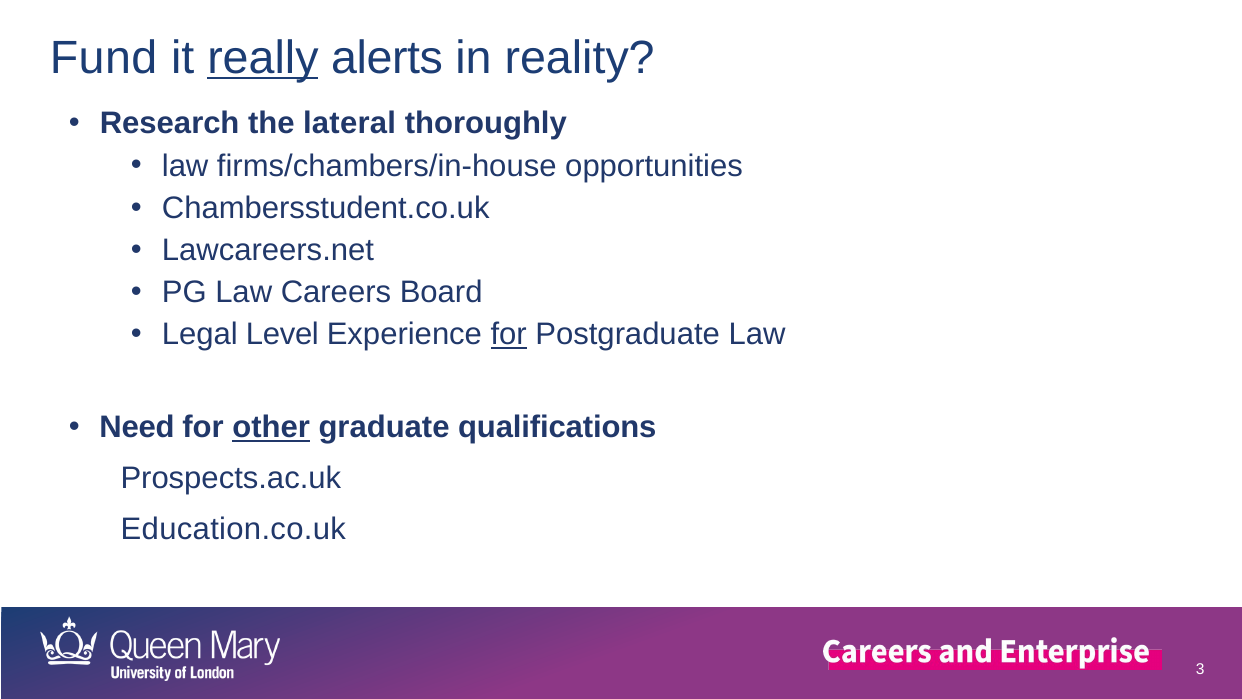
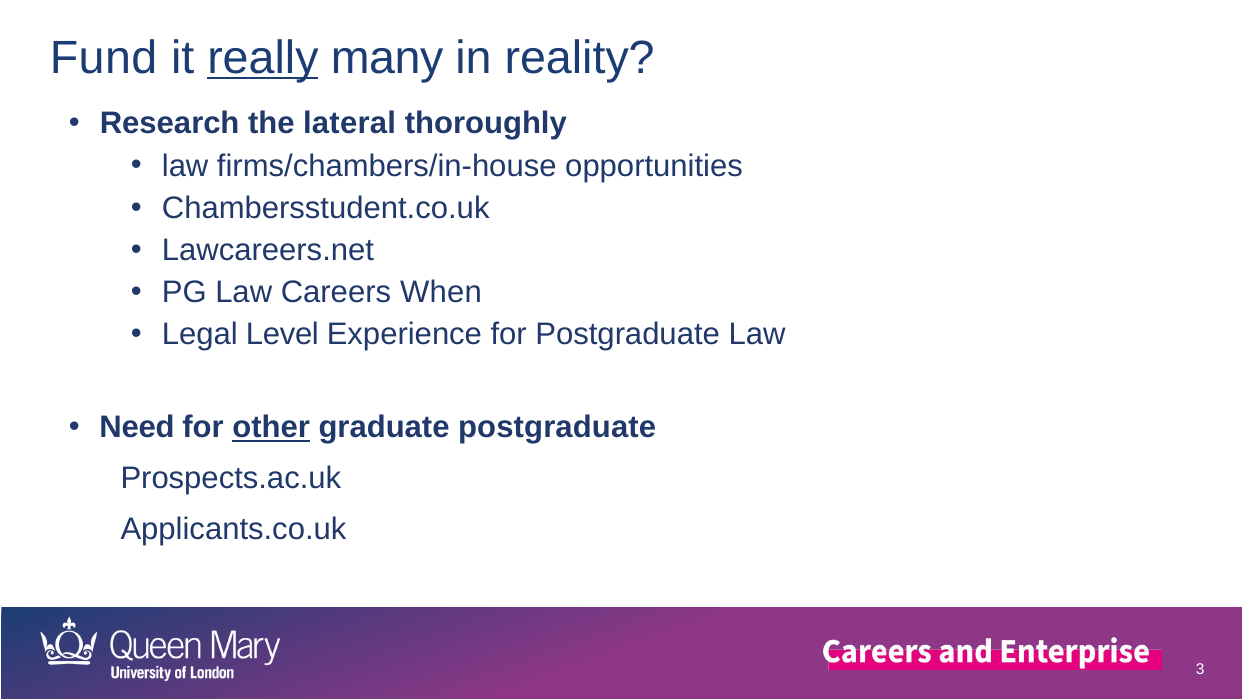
alerts: alerts -> many
Board: Board -> When
for at (509, 334) underline: present -> none
graduate qualifications: qualifications -> postgraduate
Education.co.uk: Education.co.uk -> Applicants.co.uk
